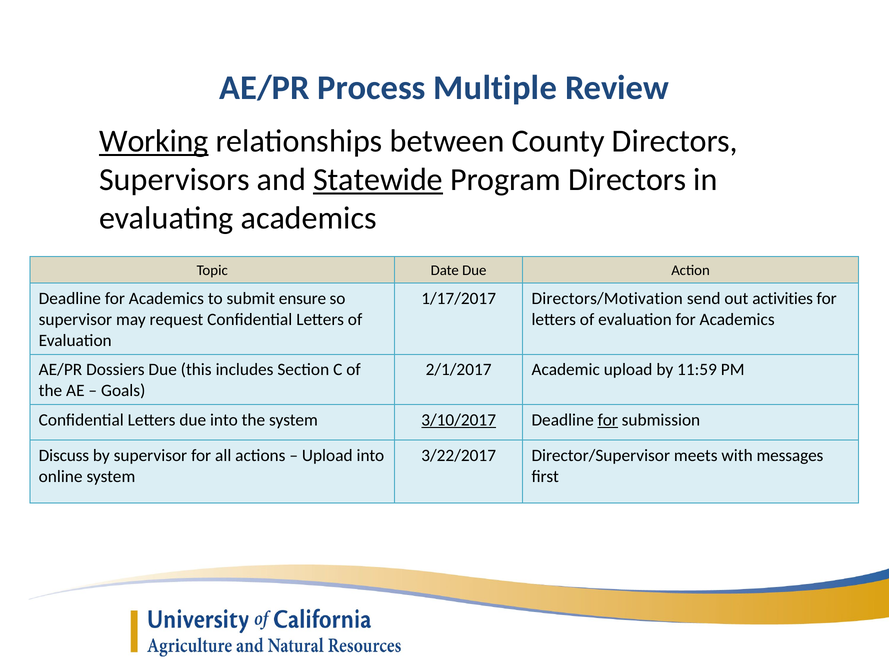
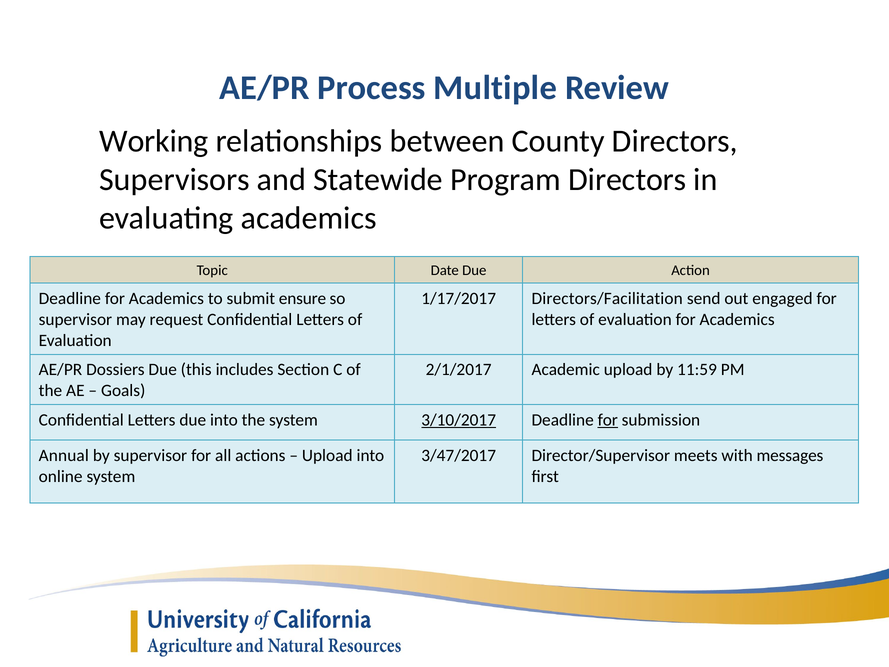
Working underline: present -> none
Statewide underline: present -> none
Directors/Motivation: Directors/Motivation -> Directors/Facilitation
activities: activities -> engaged
Discuss: Discuss -> Annual
3/22/2017: 3/22/2017 -> 3/47/2017
